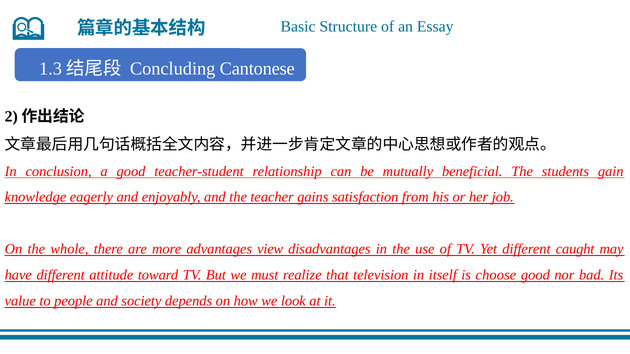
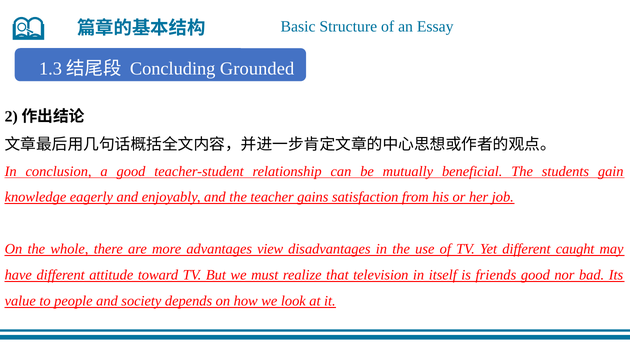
Cantonese: Cantonese -> Grounded
choose: choose -> friends
